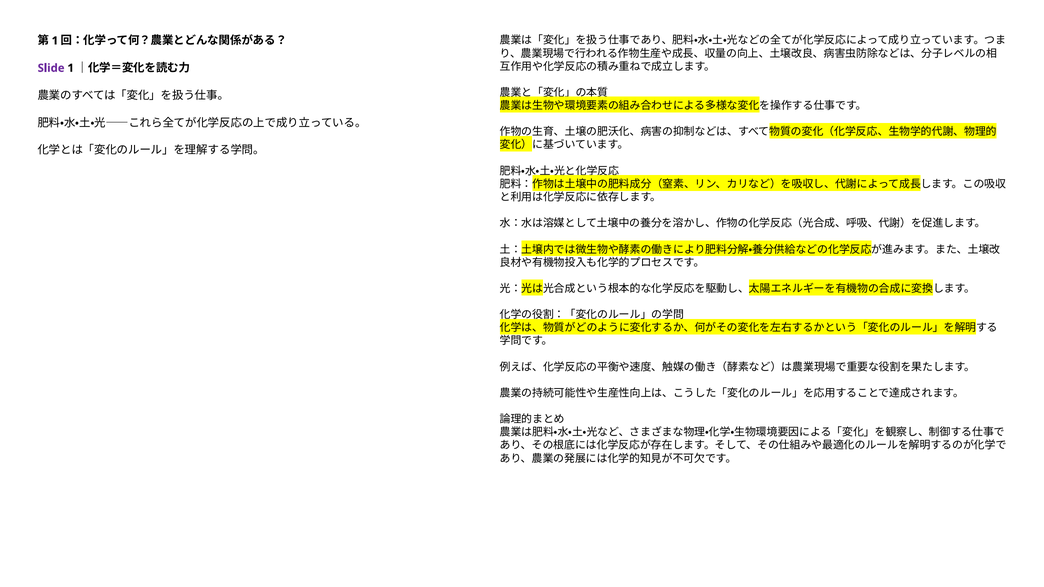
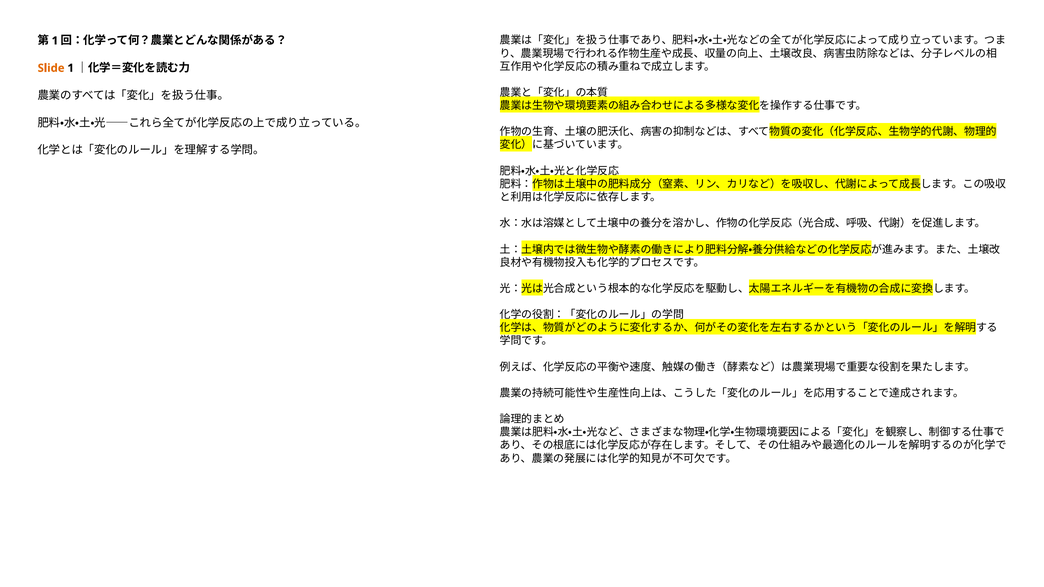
Slide colour: purple -> orange
